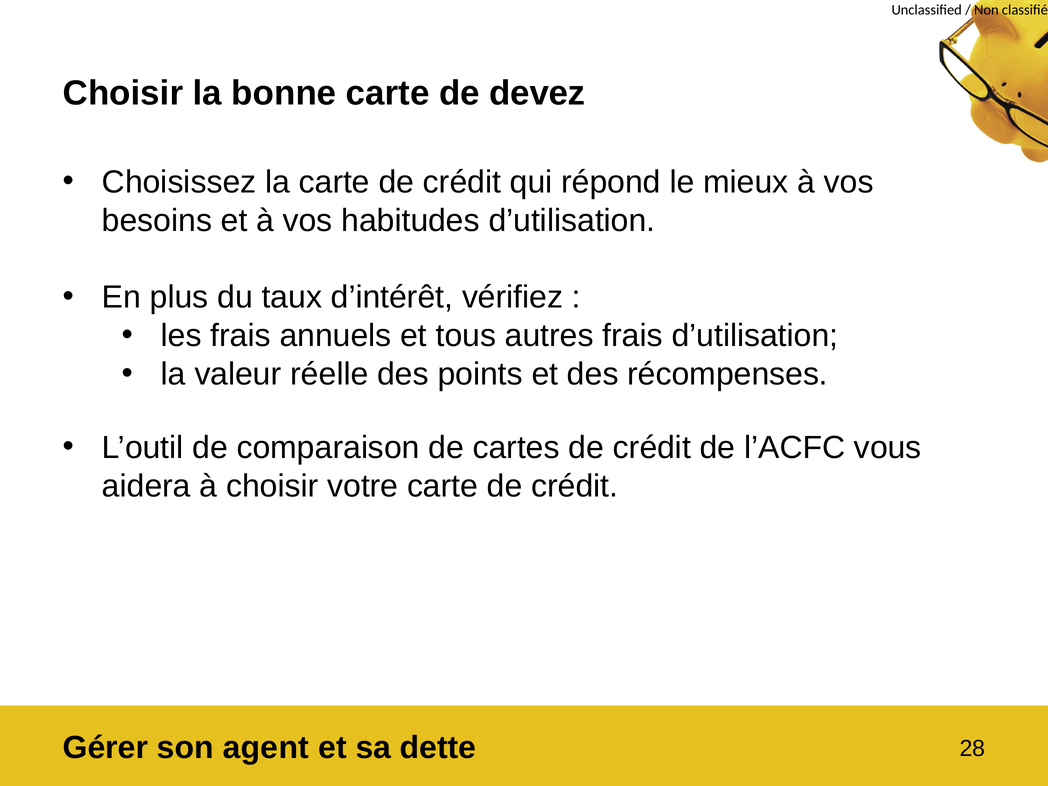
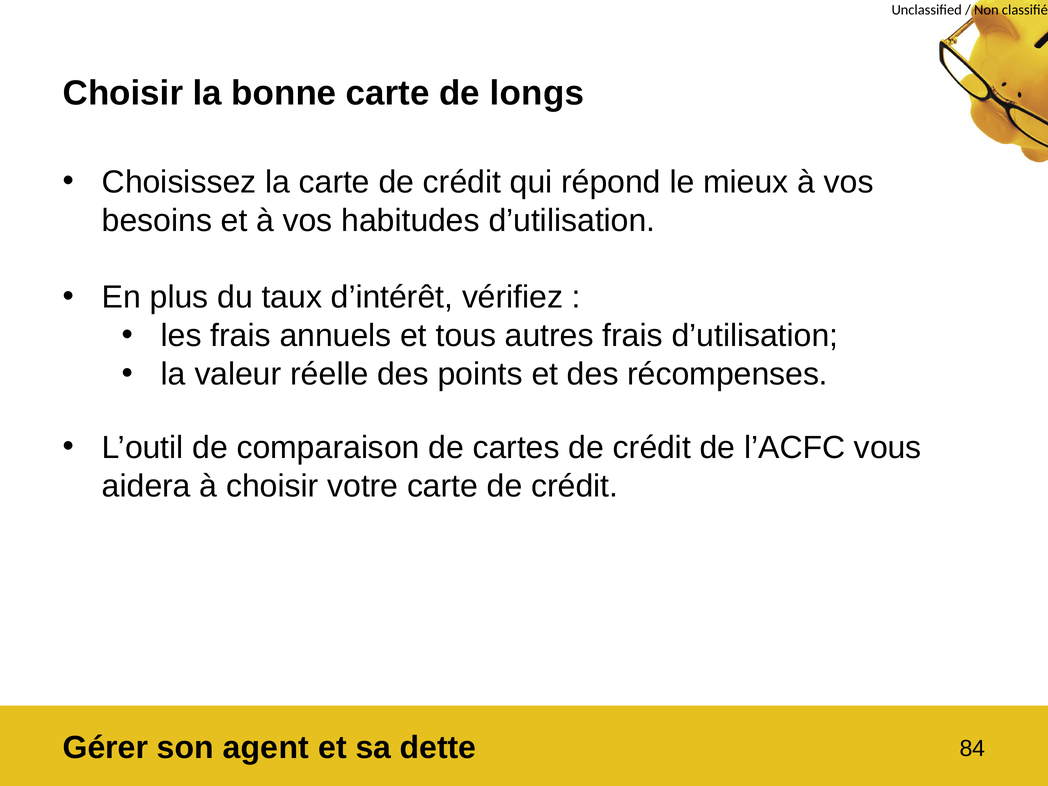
devez: devez -> longs
28: 28 -> 84
